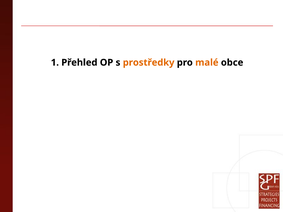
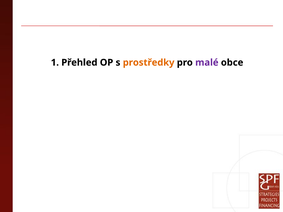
malé colour: orange -> purple
